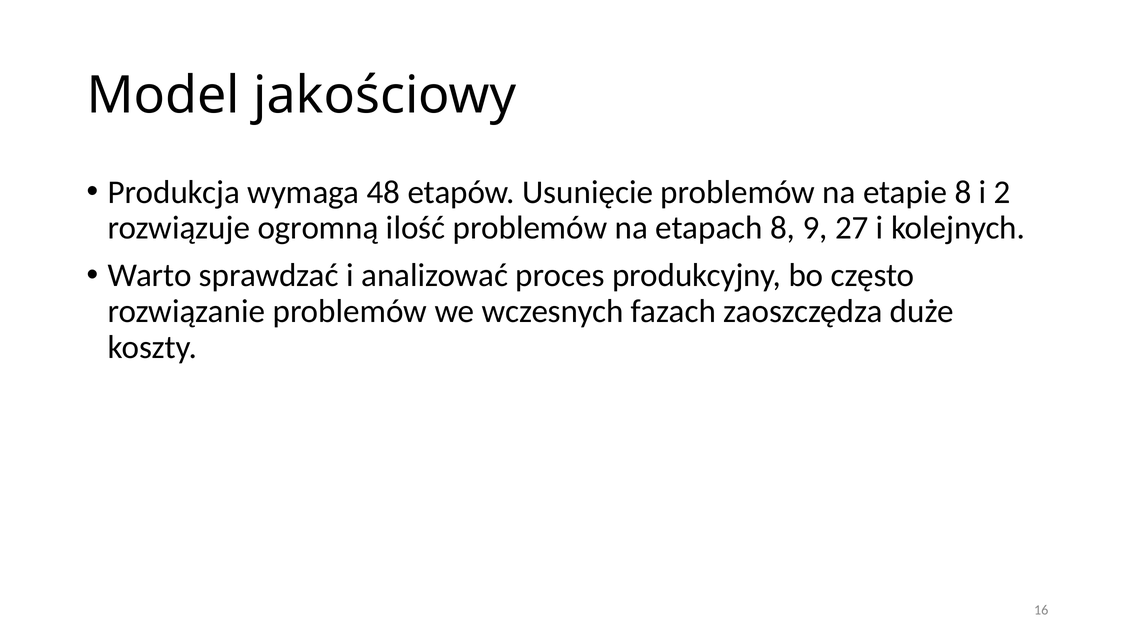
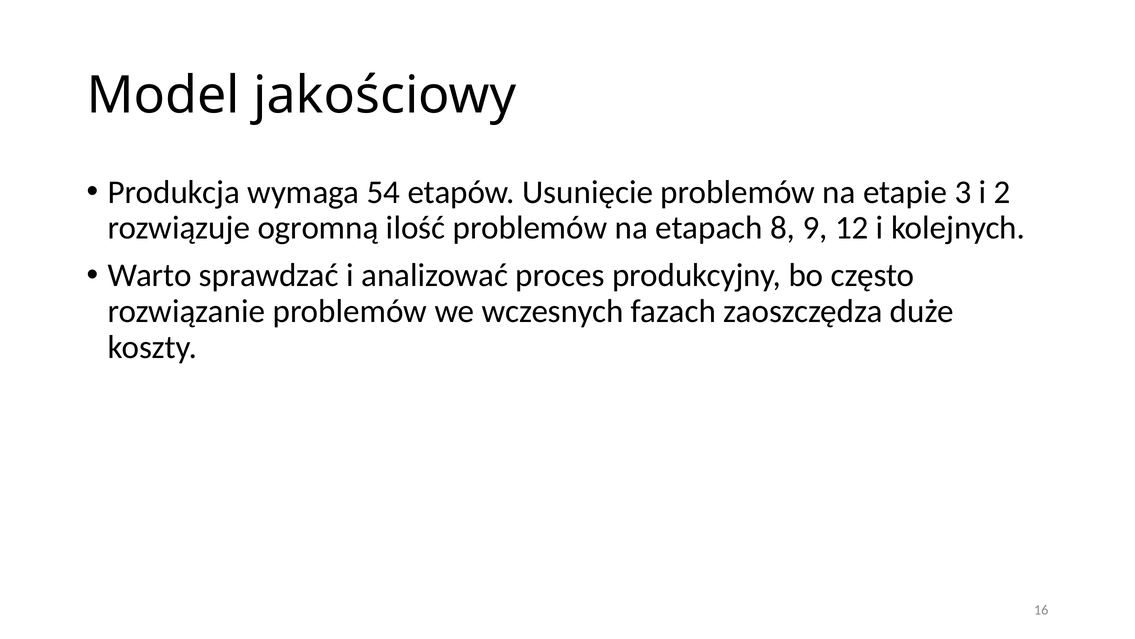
48: 48 -> 54
etapie 8: 8 -> 3
27: 27 -> 12
